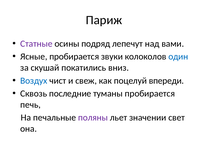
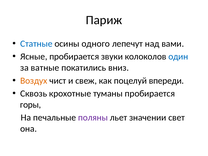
Статные colour: purple -> blue
подряд: подряд -> одного
скушай: скушай -> ватные
Воздух colour: blue -> orange
последние: последние -> крохотные
печь: печь -> горы
